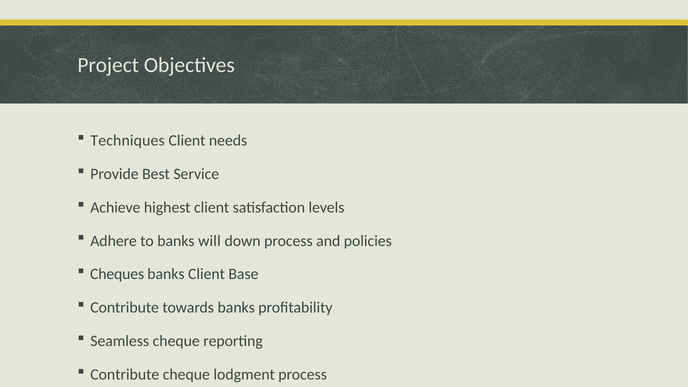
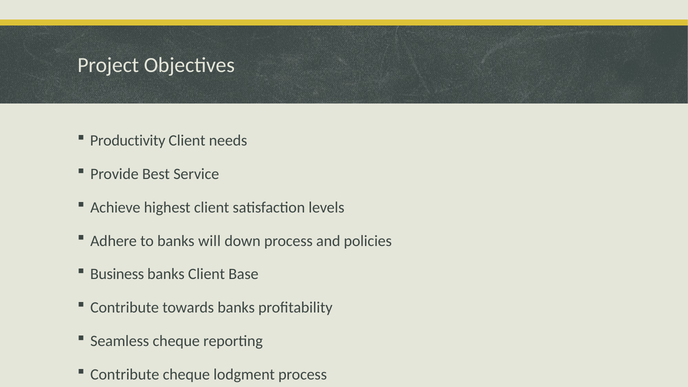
Techniques: Techniques -> Productivity
Cheques: Cheques -> Business
